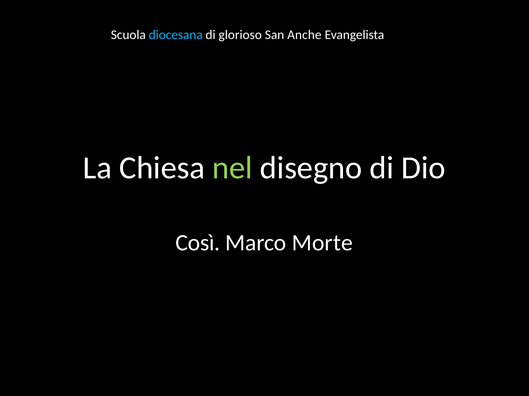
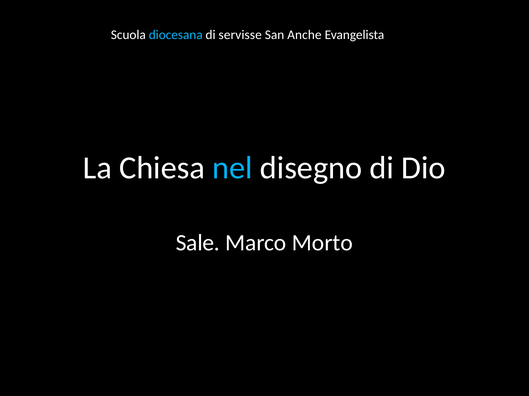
glorioso: glorioso -> servisse
nel colour: light green -> light blue
Così: Così -> Sale
Morte: Morte -> Morto
